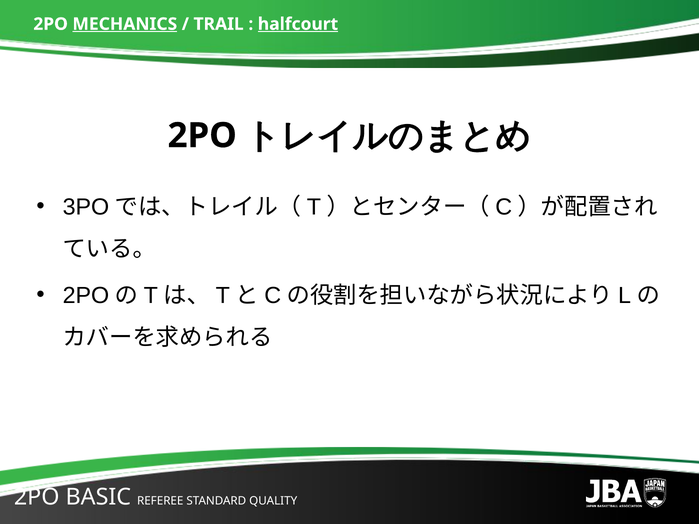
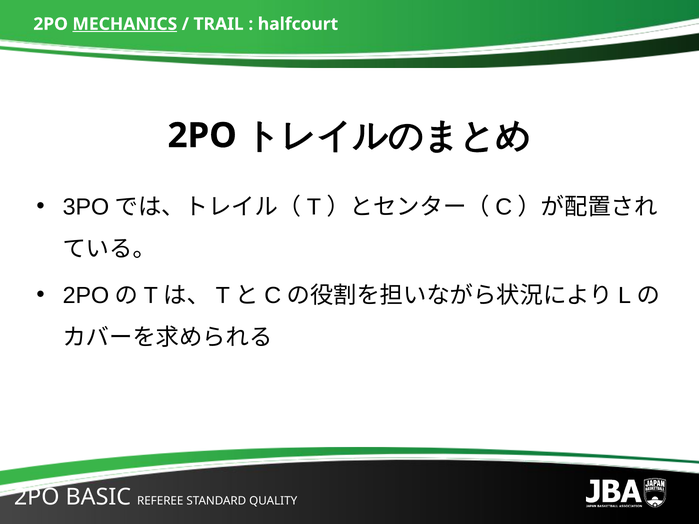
halfcourt underline: present -> none
